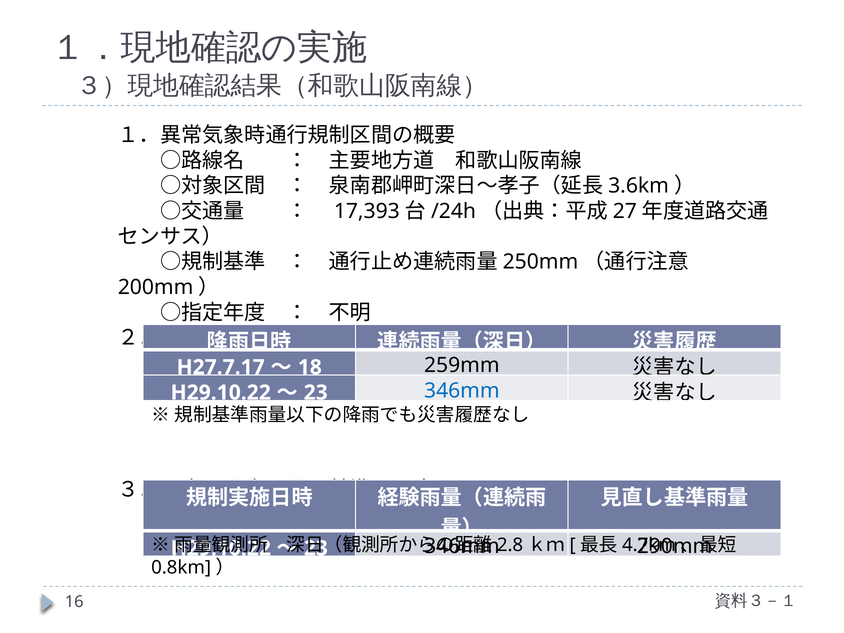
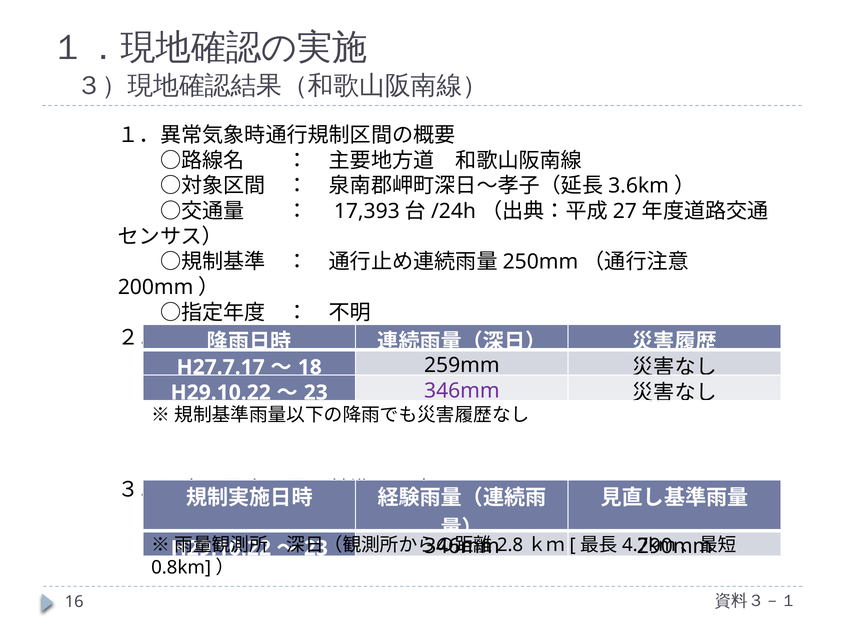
346mm at (462, 391) colour: blue -> purple
